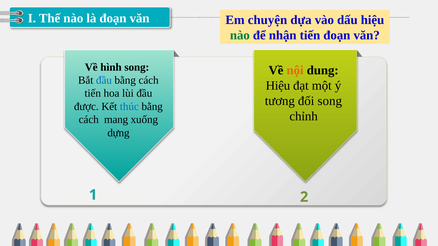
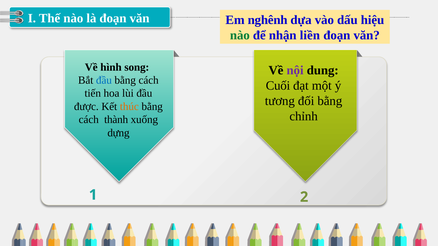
chuyện: chuyện -> nghênh
nhận tiến: tiến -> liền
nội colour: orange -> purple
Hiệu at (278, 86): Hiệu -> Cuối
đối song: song -> bằng
thúc colour: blue -> orange
mang: mang -> thành
